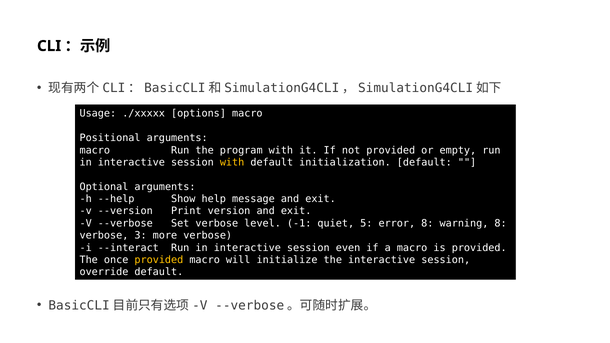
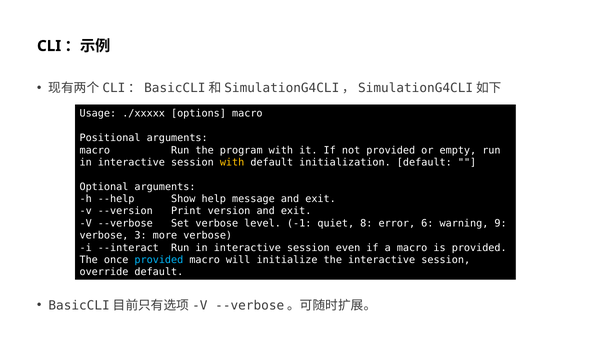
5: 5 -> 8
error 8: 8 -> 6
warning 8: 8 -> 9
provided at (159, 260) colour: yellow -> light blue
